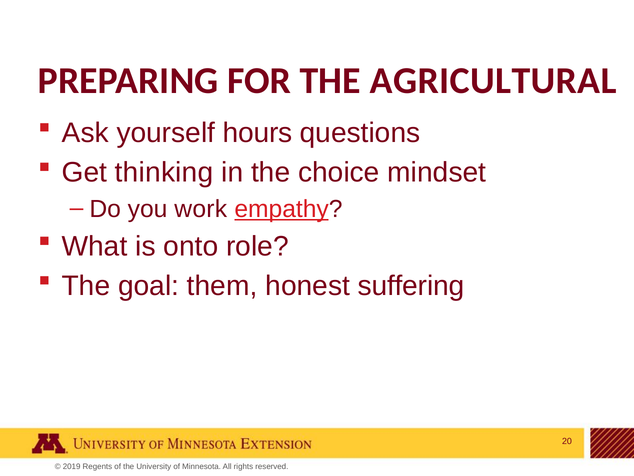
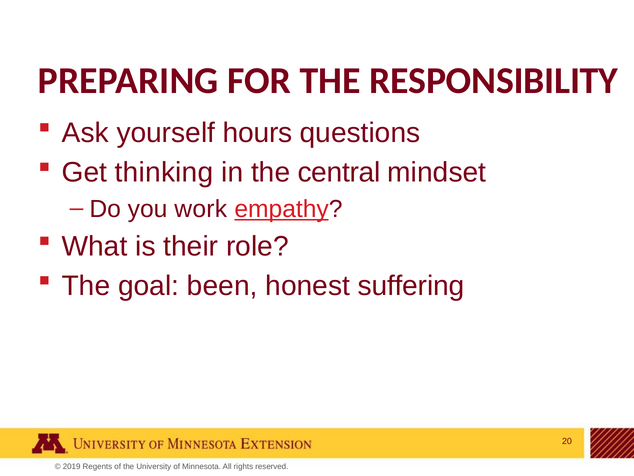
AGRICULTURAL: AGRICULTURAL -> RESPONSIBILITY
choice: choice -> central
onto: onto -> their
them: them -> been
